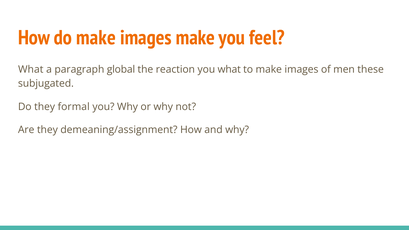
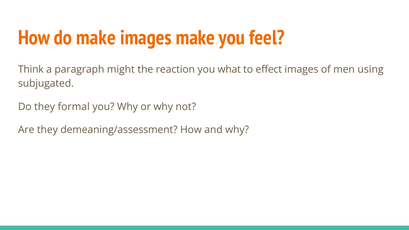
What at (31, 69): What -> Think
global: global -> might
to make: make -> effect
these: these -> using
demeaning/assignment: demeaning/assignment -> demeaning/assessment
